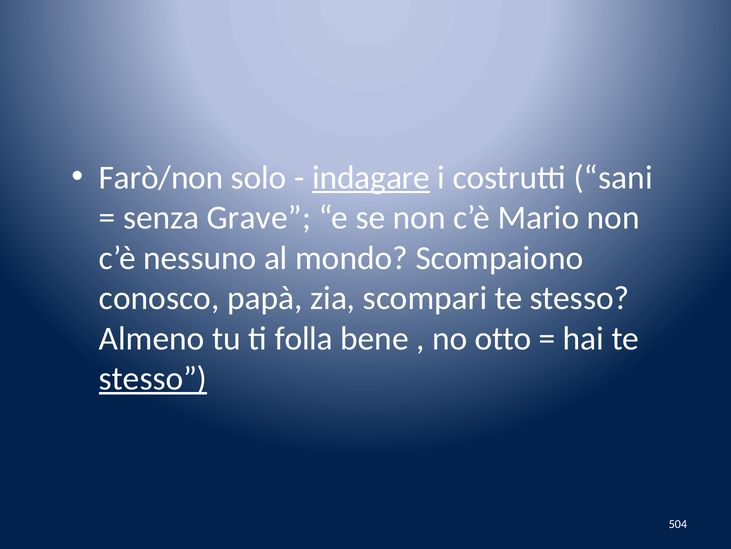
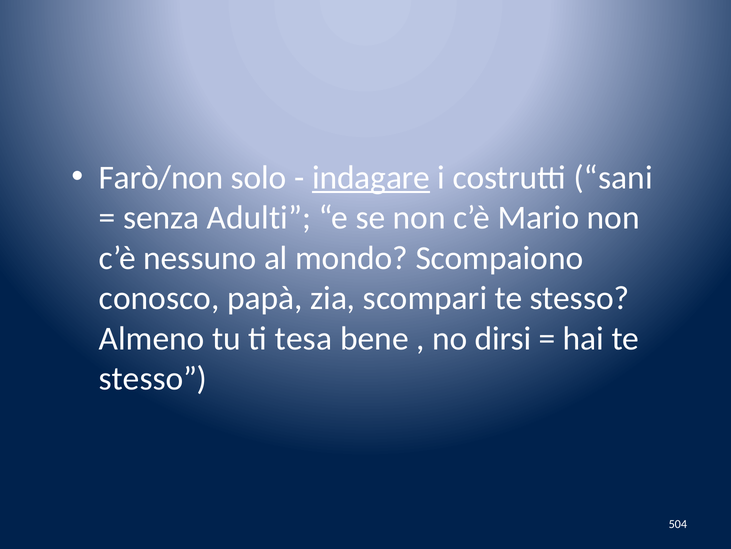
Grave: Grave -> Adulti
folla: folla -> tesa
otto: otto -> dirsi
stesso at (153, 378) underline: present -> none
